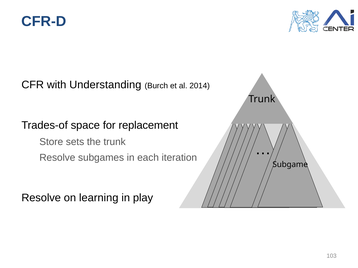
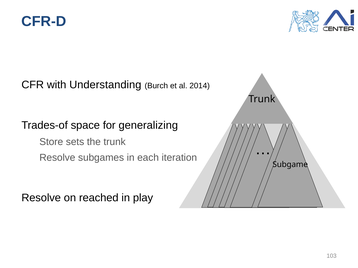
replacement: replacement -> generalizing
learning: learning -> reached
